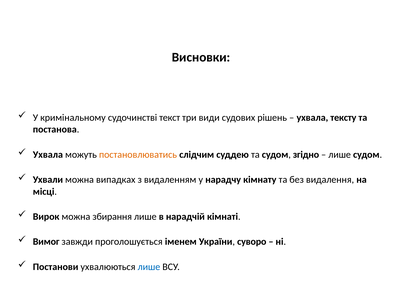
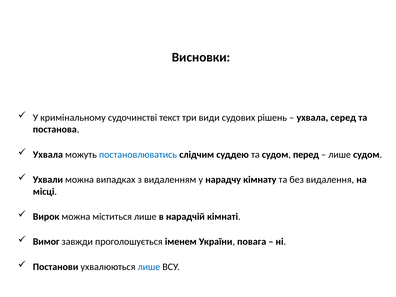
тексту: тексту -> серед
постановлюватись colour: orange -> blue
згідно: згідно -> перед
збирання: збирання -> міститься
суворо: суворо -> повага
